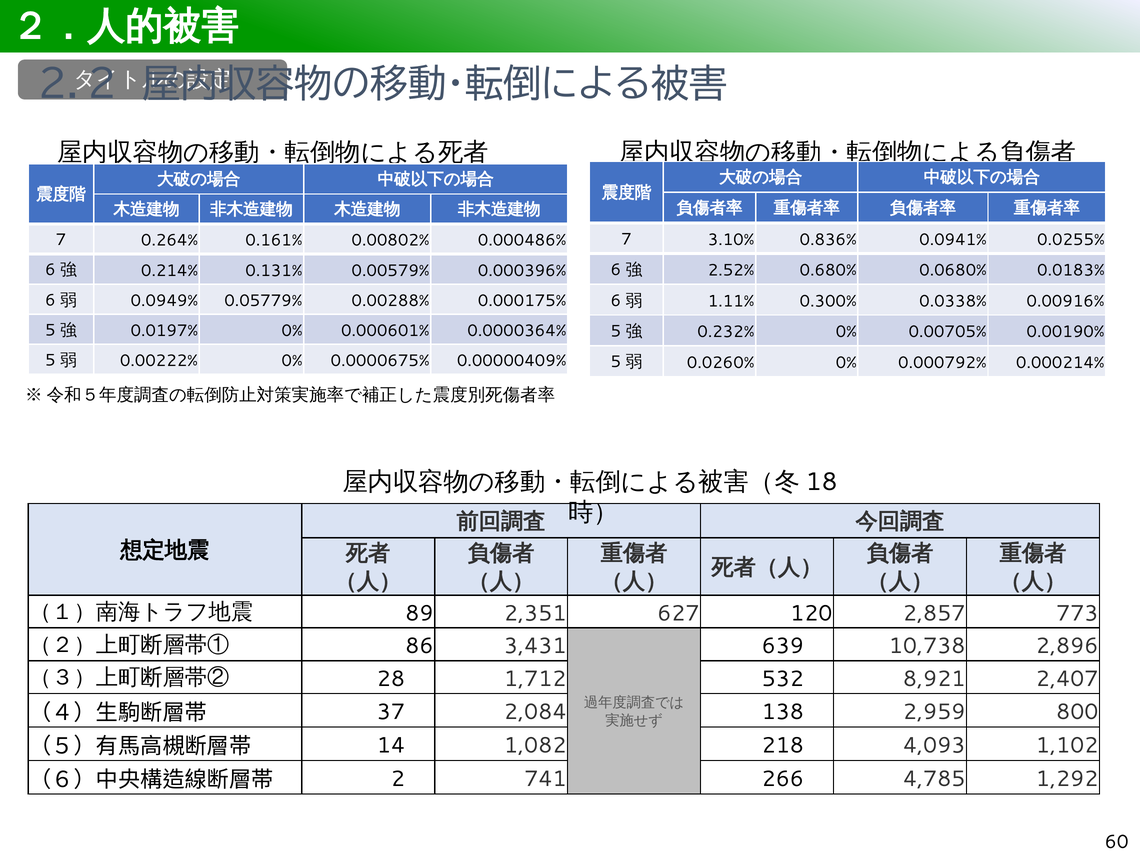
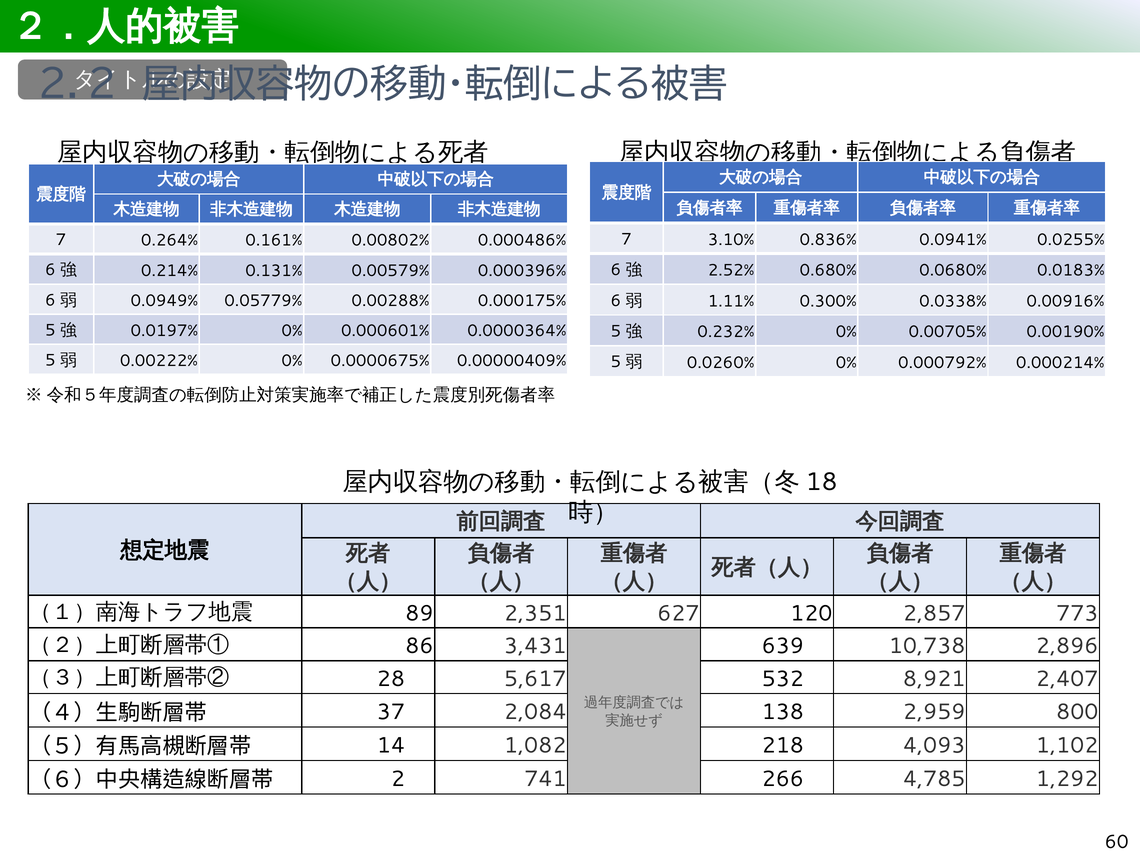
1,712: 1,712 -> 5,617
